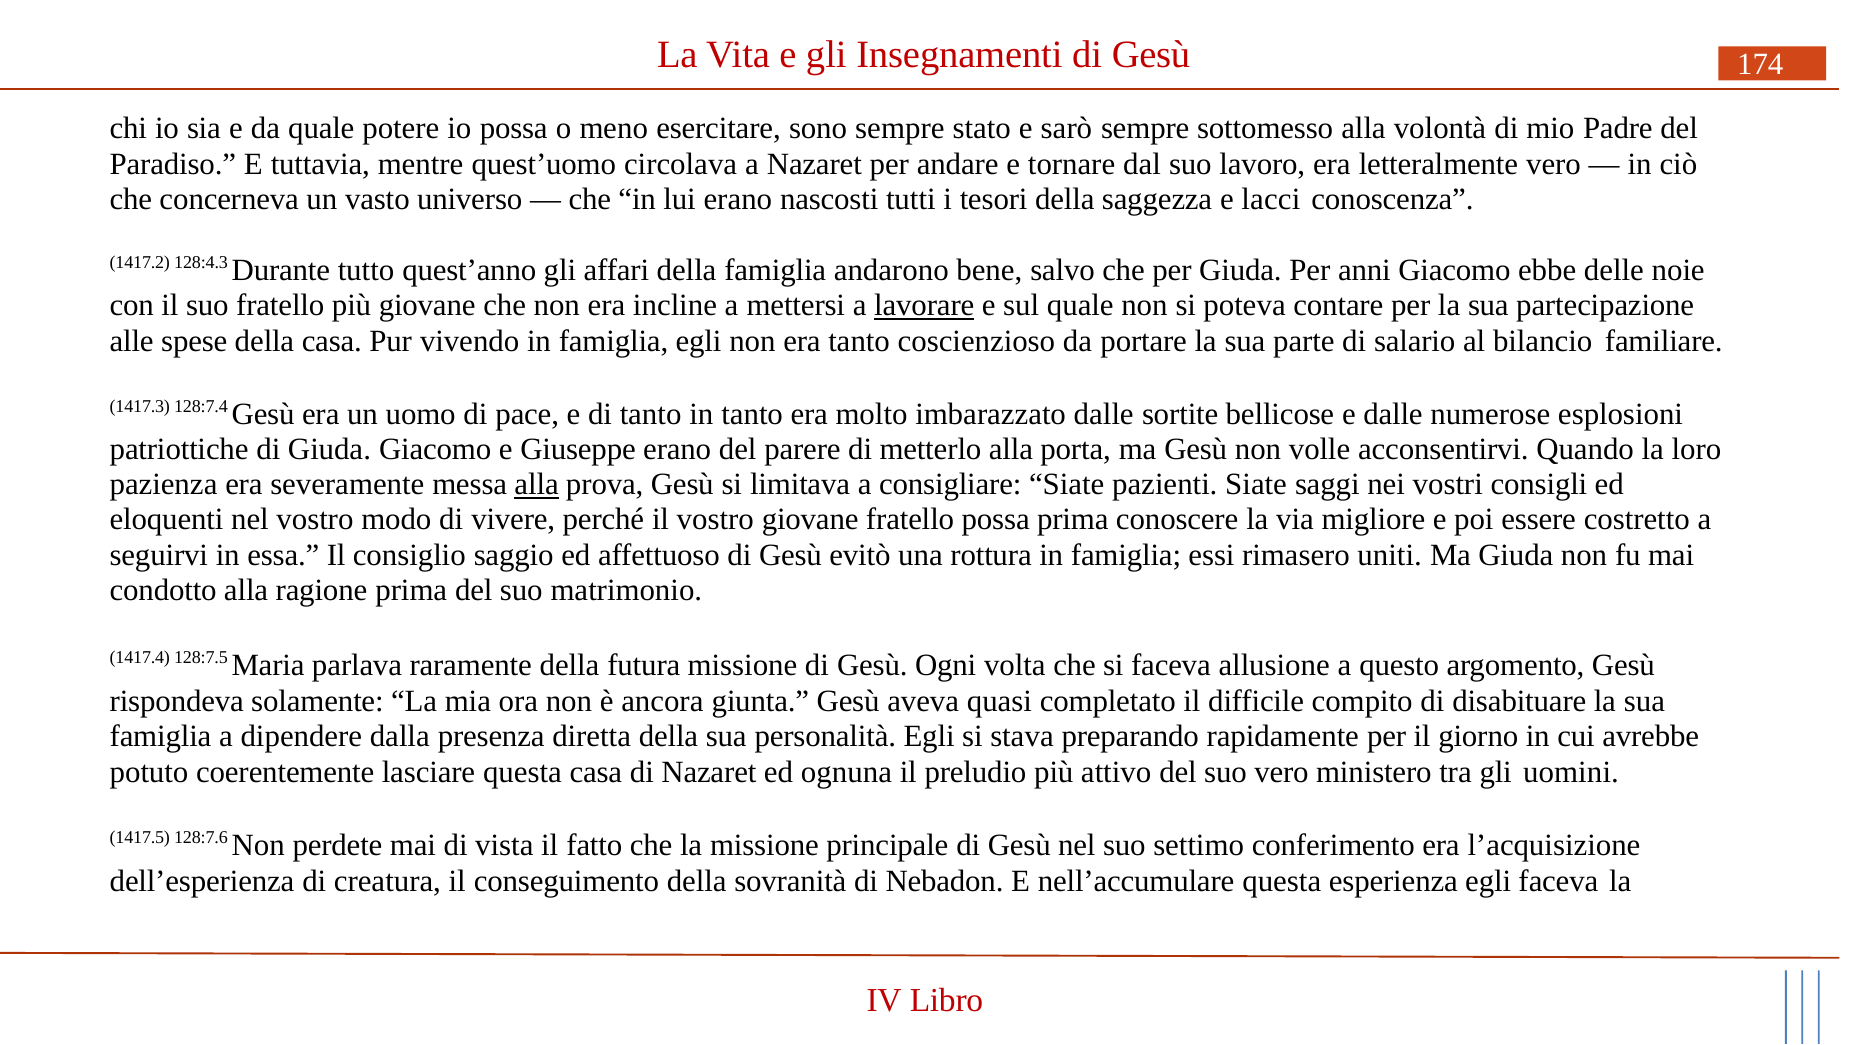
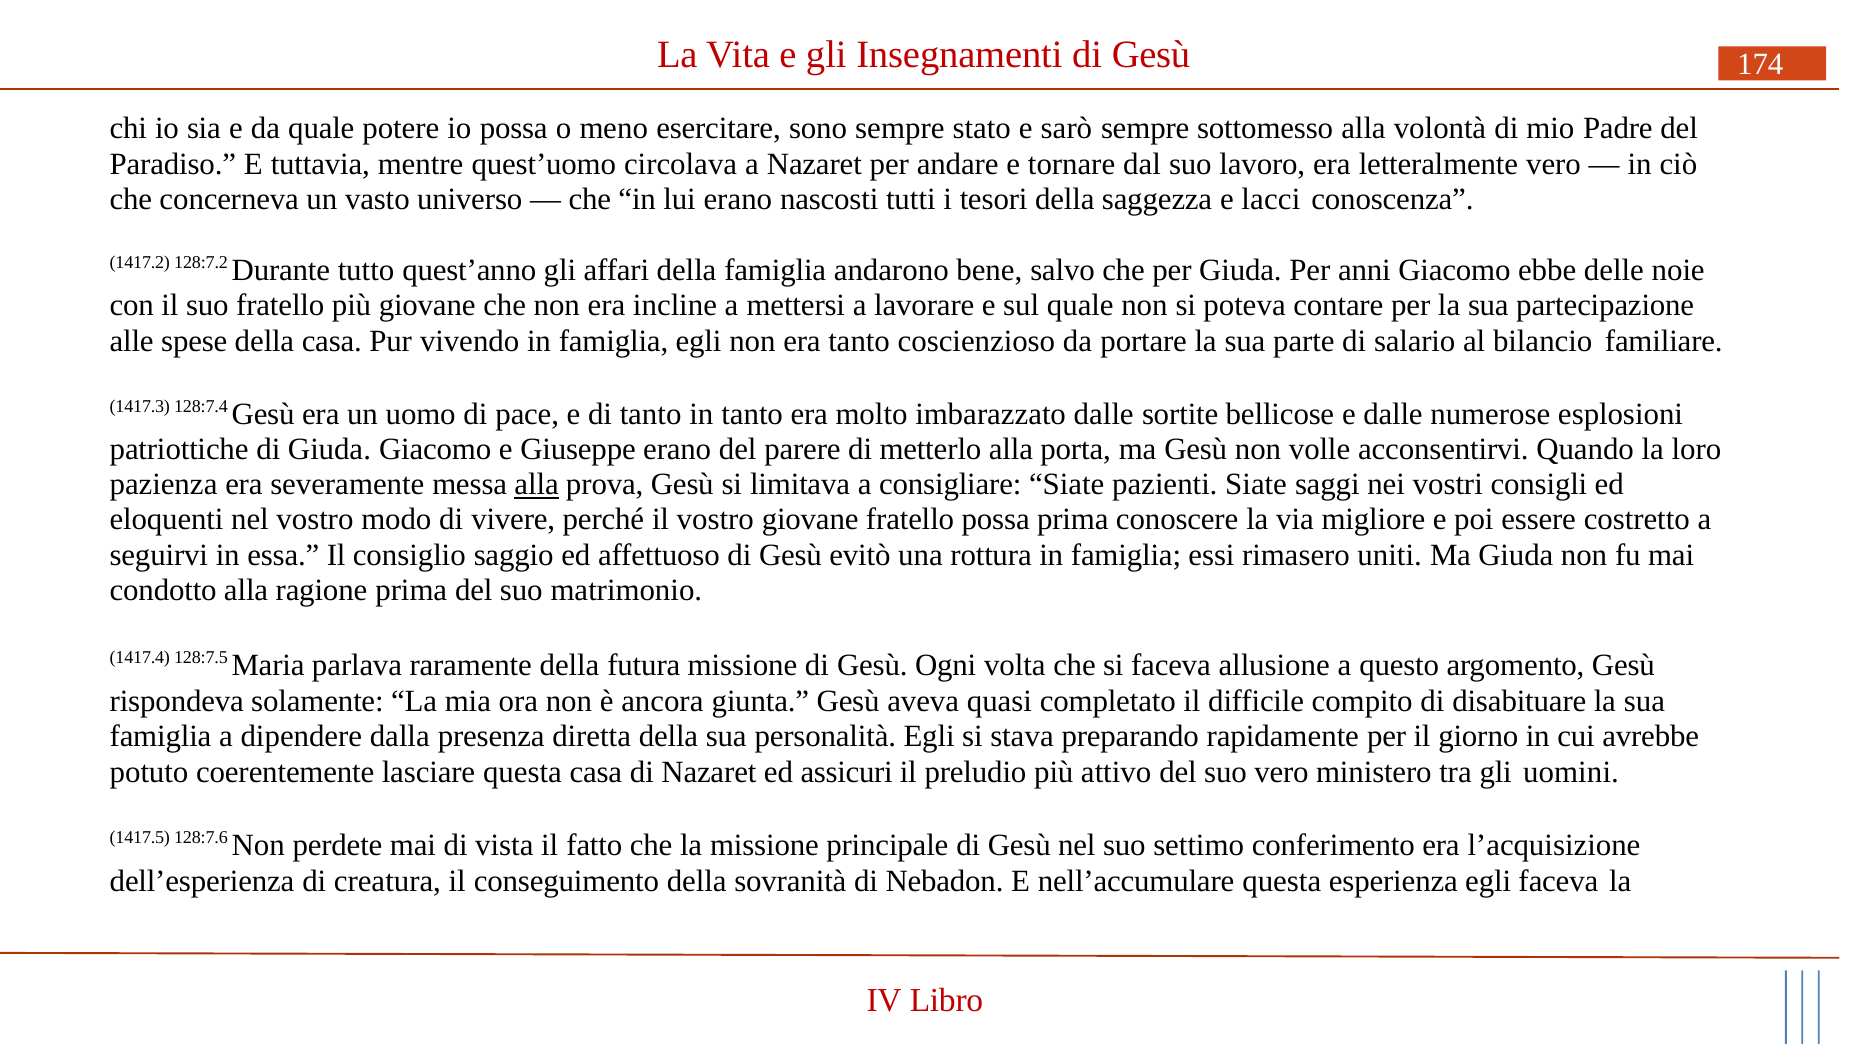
128:4.3: 128:4.3 -> 128:7.2
lavorare underline: present -> none
ognuna: ognuna -> assicuri
